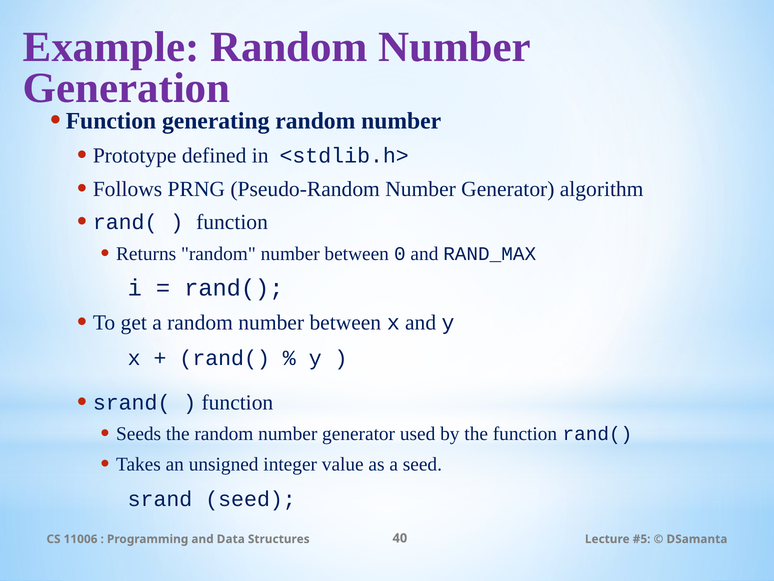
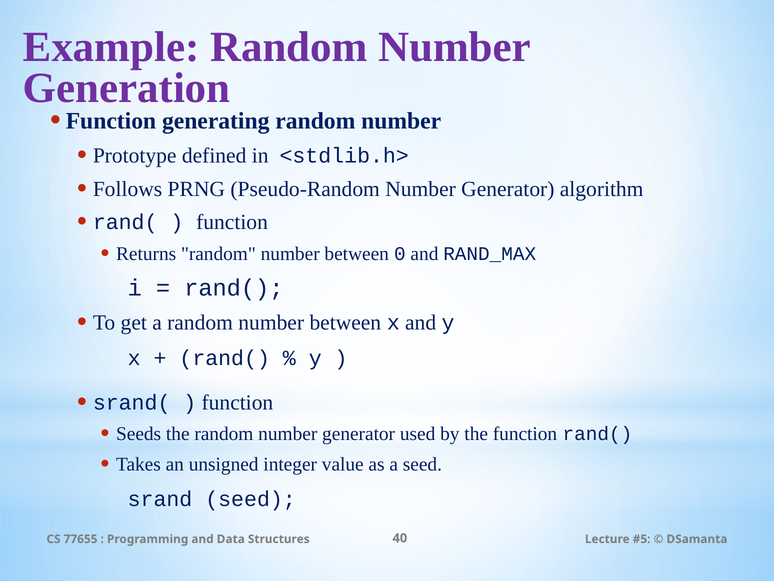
11006: 11006 -> 77655
